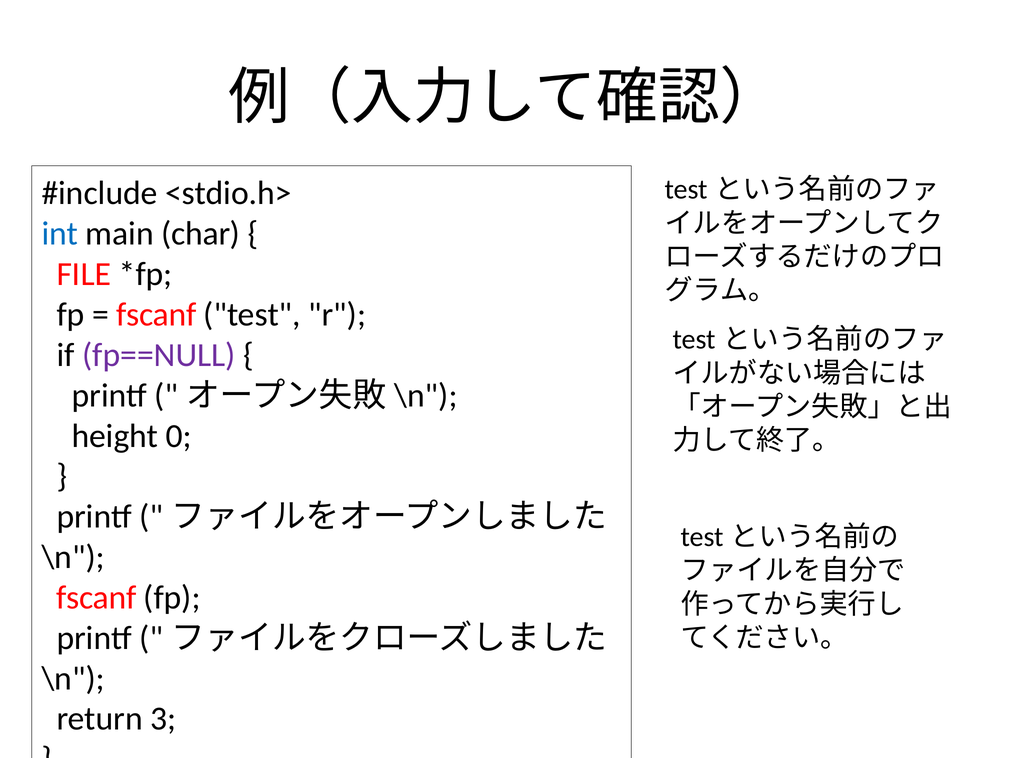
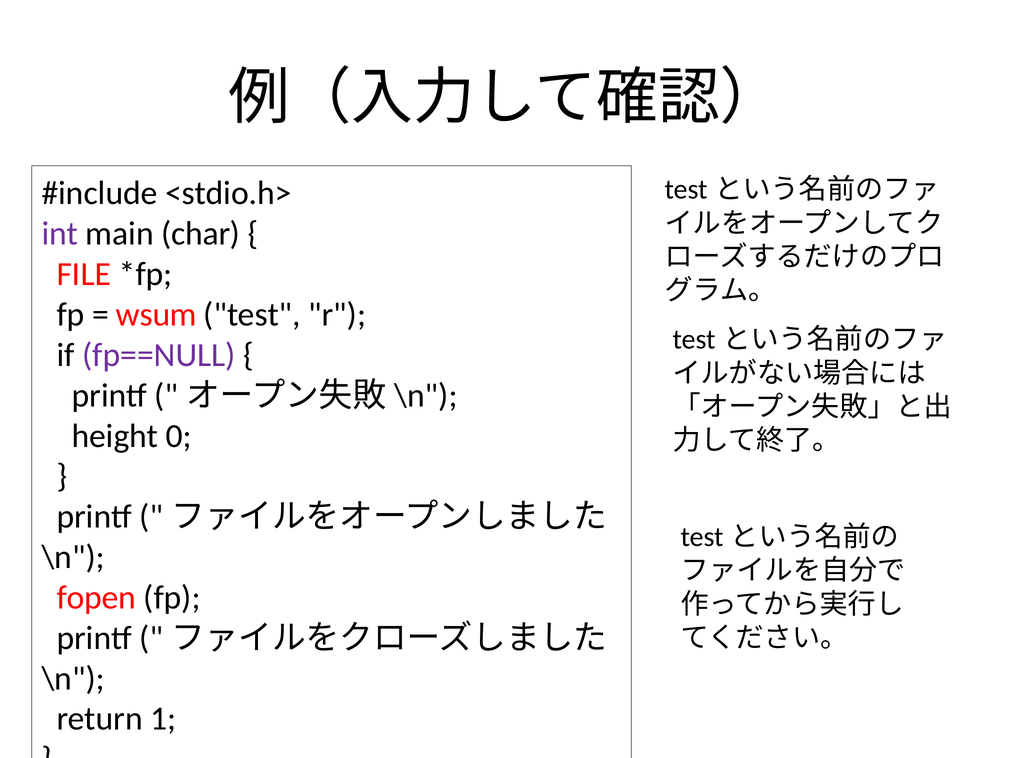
int colour: blue -> purple
fscanf at (156, 314): fscanf -> wsum
fscanf at (96, 597): fscanf -> fopen
3: 3 -> 1
